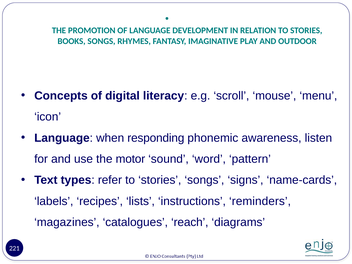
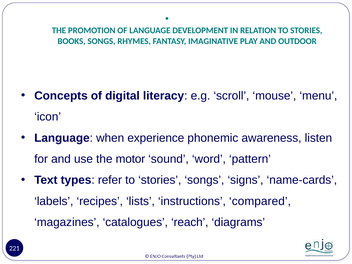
responding: responding -> experience
reminders: reminders -> compared
